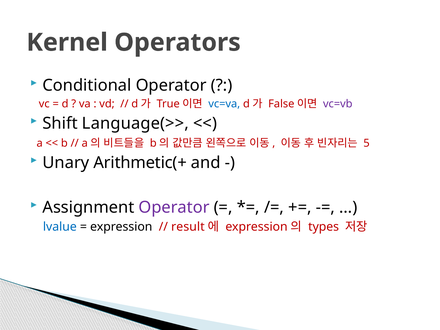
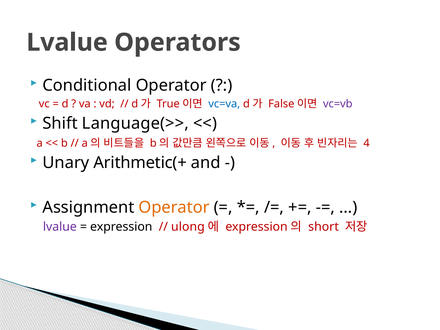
Kernel at (67, 42): Kernel -> Lvalue
5: 5 -> 4
Operator at (174, 207) colour: purple -> orange
lvalue at (60, 227) colour: blue -> purple
result: result -> ulong
types: types -> short
